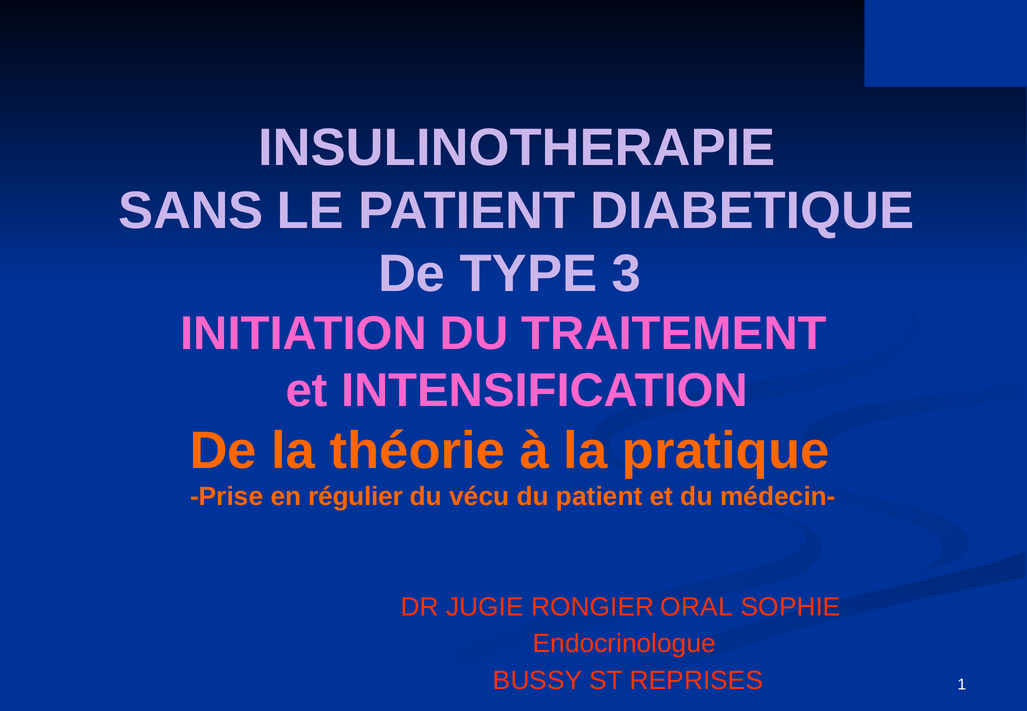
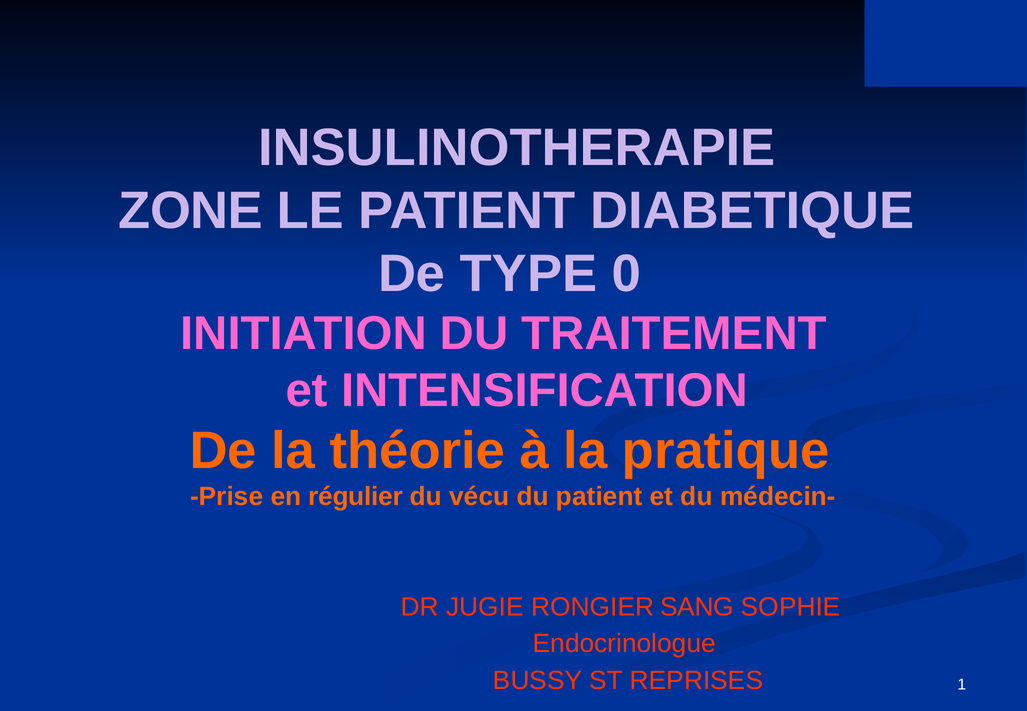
SANS: SANS -> ZONE
3: 3 -> 0
ORAL: ORAL -> SANG
